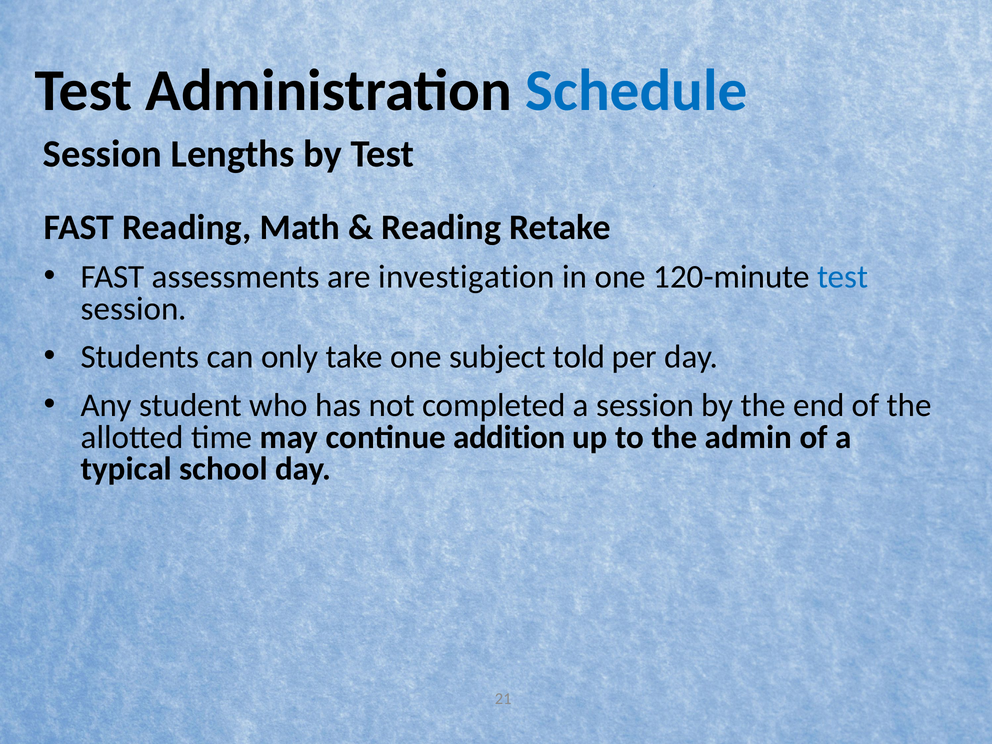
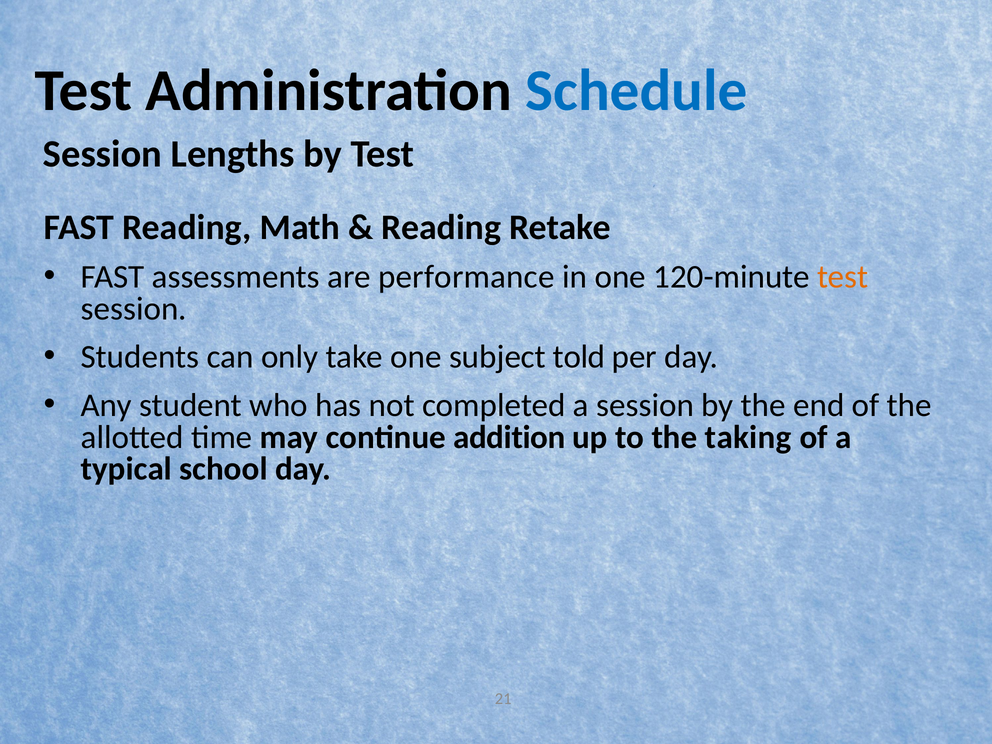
investigation: investigation -> performance
test at (843, 277) colour: blue -> orange
admin: admin -> taking
